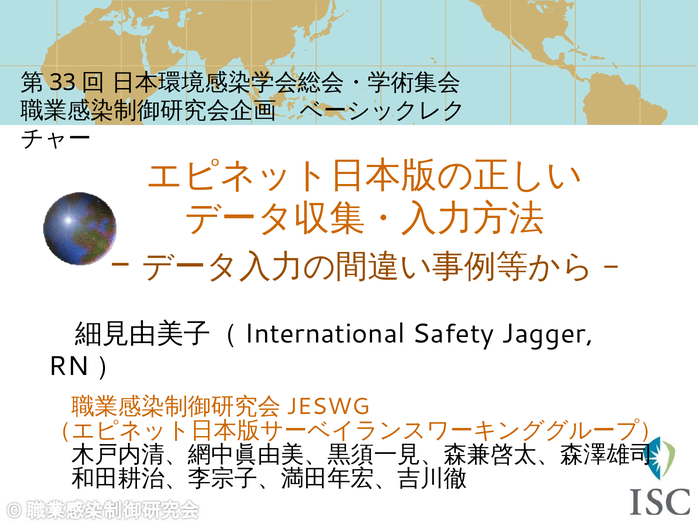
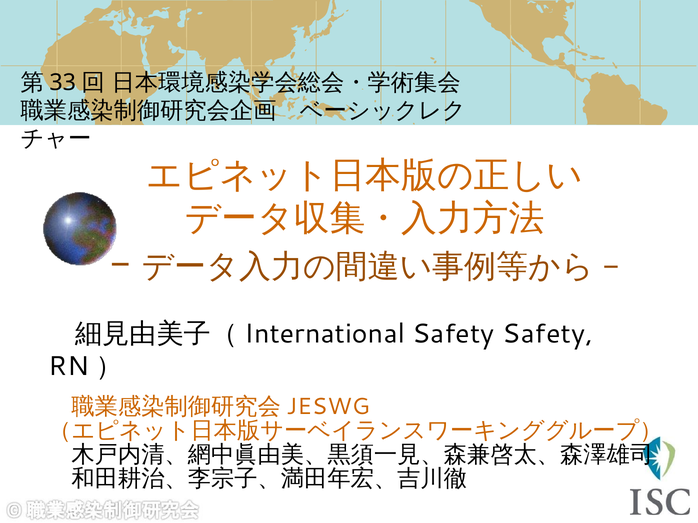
Safety Jagger: Jagger -> Safety
